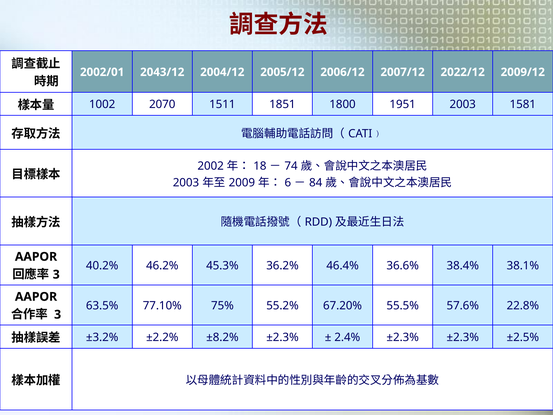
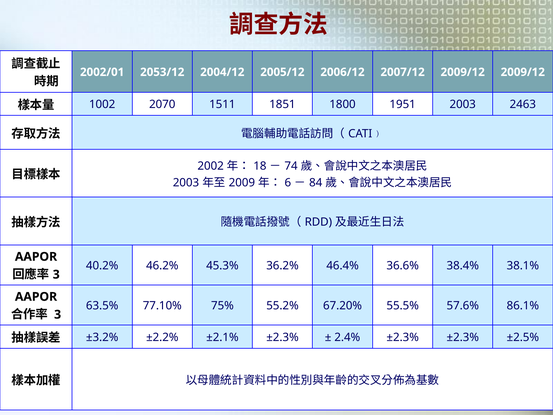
2043/12: 2043/12 -> 2053/12
2007/12 2022/12: 2022/12 -> 2009/12
1581: 1581 -> 2463
22.8%: 22.8% -> 86.1%
±8.2%: ±8.2% -> ±2.1%
